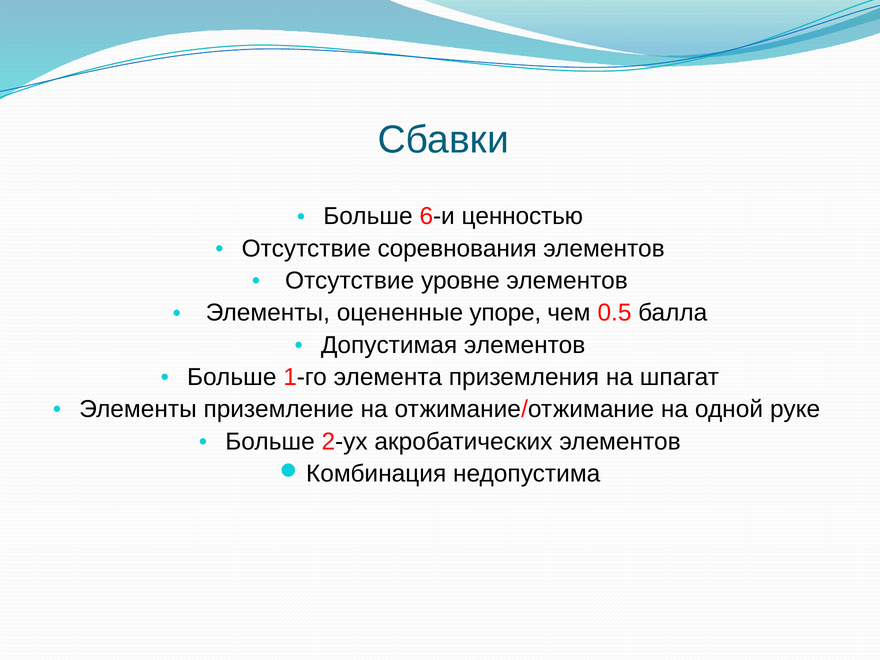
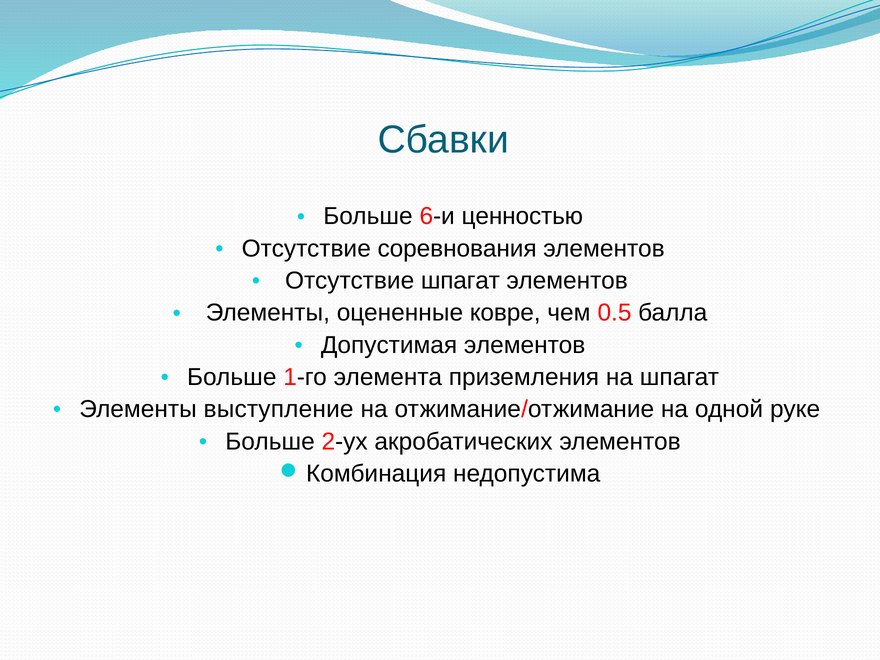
Отсутствие уровне: уровне -> шпагат
упоре: упоре -> ковре
приземление: приземление -> выступление
